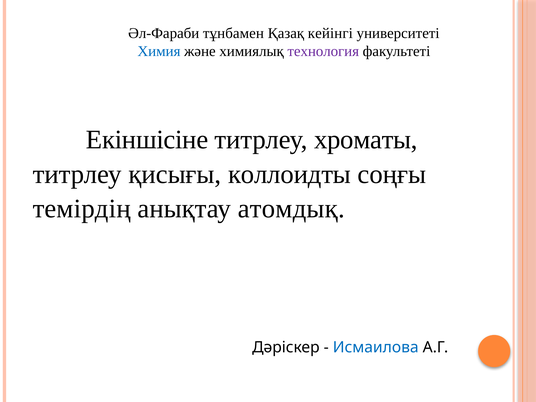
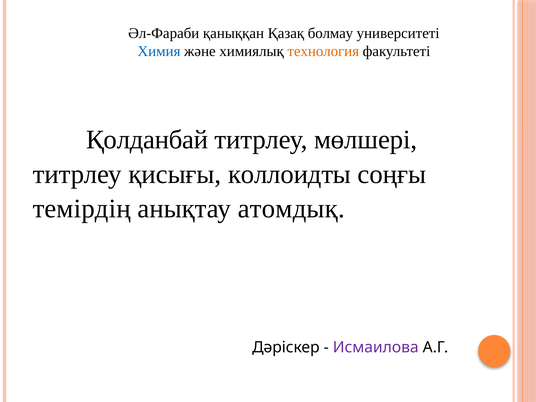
тұнбамен: тұнбамен -> қаныққан
кейінгі: кейінгі -> болмау
технология colour: purple -> orange
Екіншісіне: Екіншісіне -> Қолданбай
хроматы: хроматы -> мөлшері
Исмаилова colour: blue -> purple
